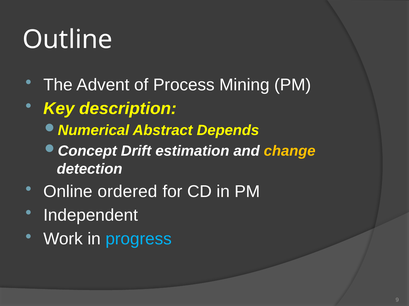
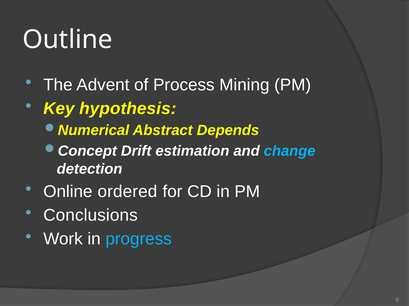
description: description -> hypothesis
change colour: yellow -> light blue
Independent: Independent -> Conclusions
